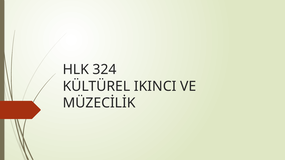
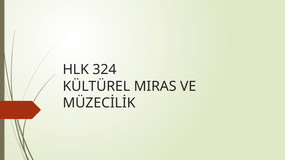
IKINCI: IKINCI -> MIRAS
